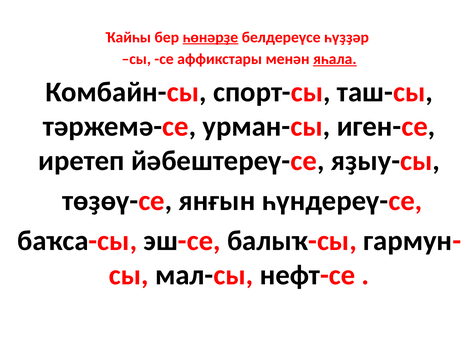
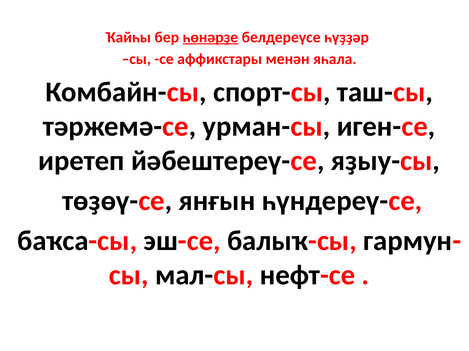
яһала underline: present -> none
